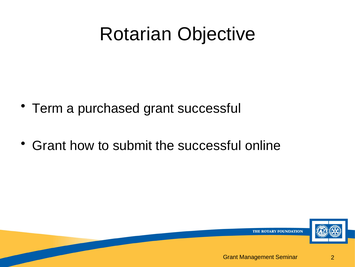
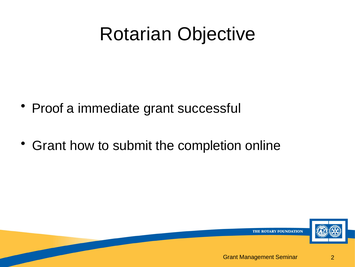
Term: Term -> Proof
purchased: purchased -> immediate
the successful: successful -> completion
